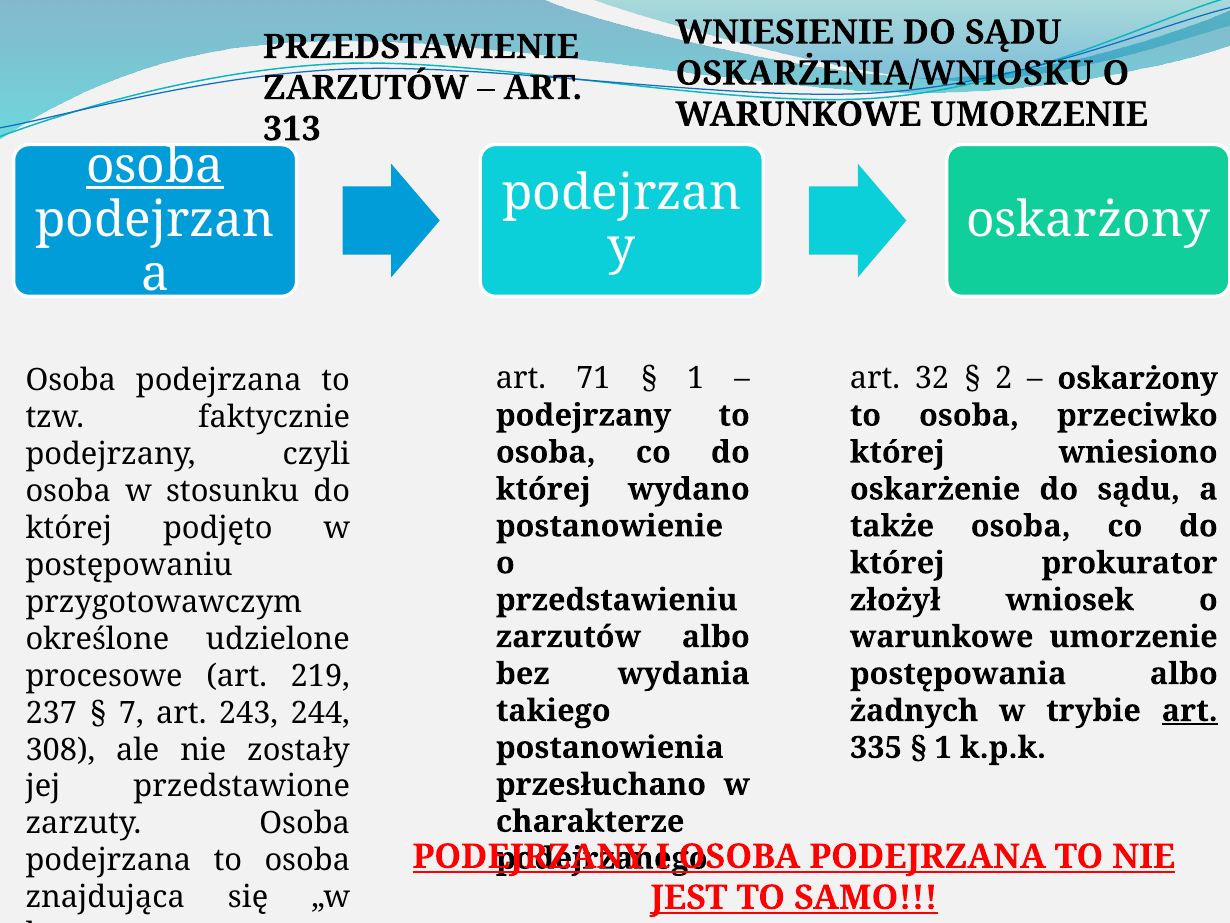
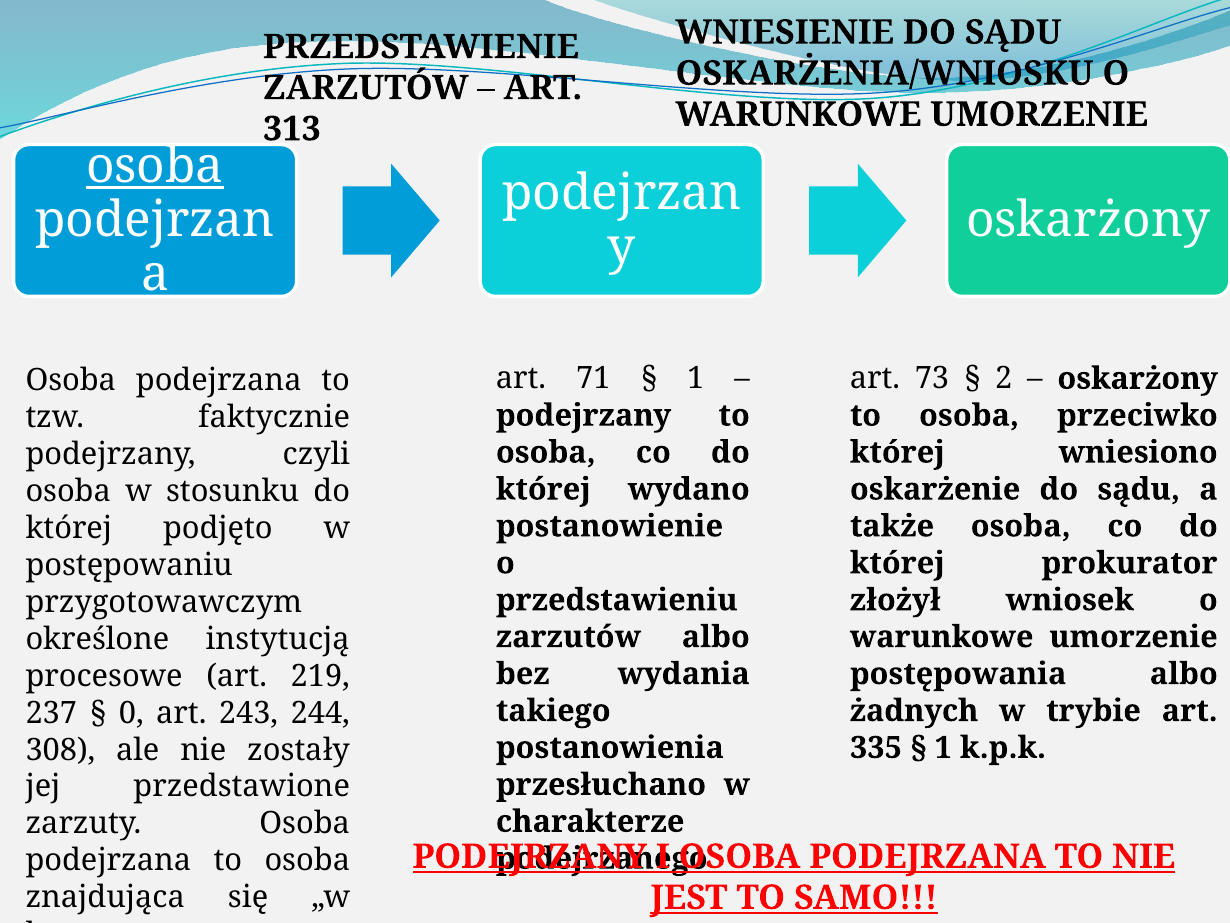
32: 32 -> 73
udzielone: udzielone -> instytucją
art at (1190, 711) underline: present -> none
7: 7 -> 0
